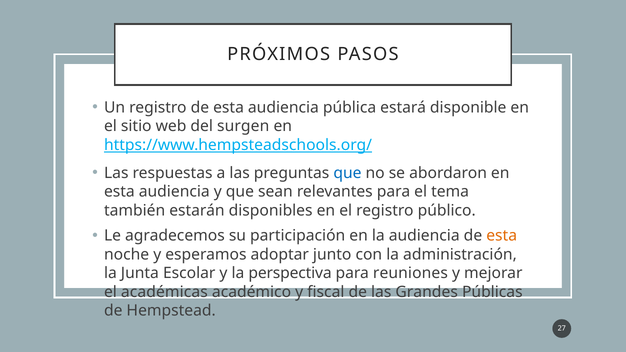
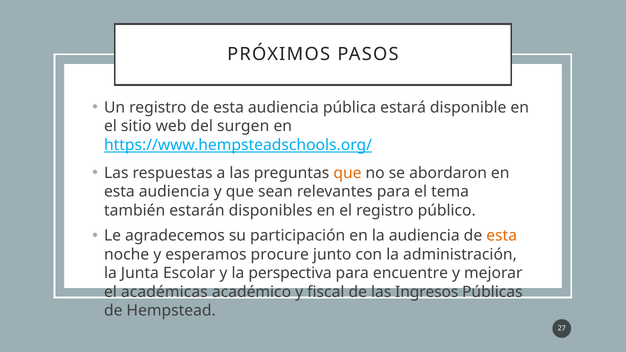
que at (347, 173) colour: blue -> orange
adoptar: adoptar -> procure
reuniones: reuniones -> encuentre
Grandes: Grandes -> Ingresos
